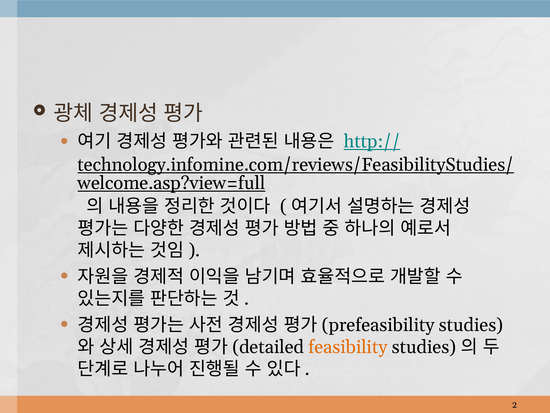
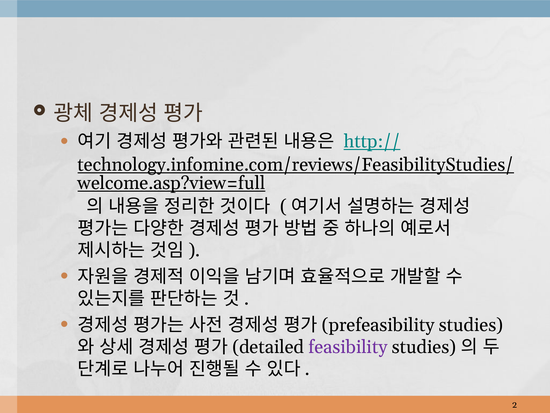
feasibility colour: orange -> purple
